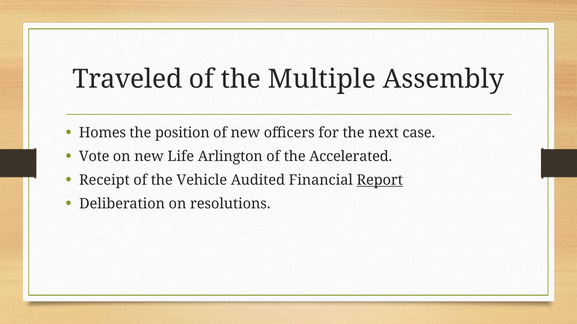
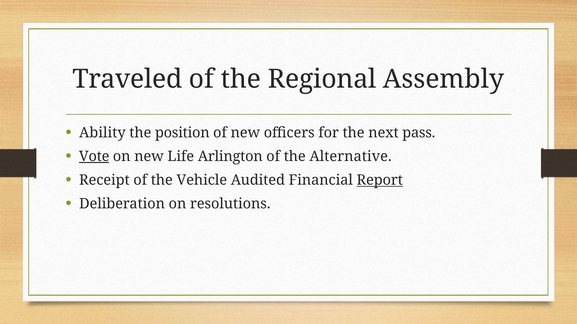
Multiple: Multiple -> Regional
Homes: Homes -> Ability
case: case -> pass
Vote underline: none -> present
Accelerated: Accelerated -> Alternative
